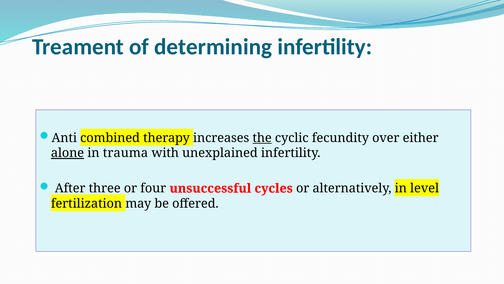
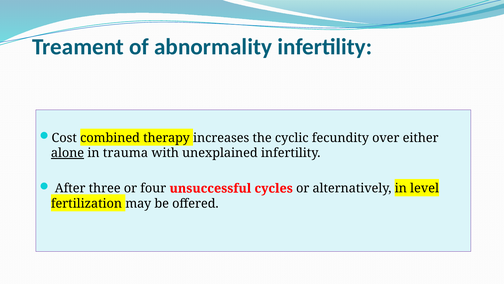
determining: determining -> abnormality
Anti: Anti -> Cost
the underline: present -> none
